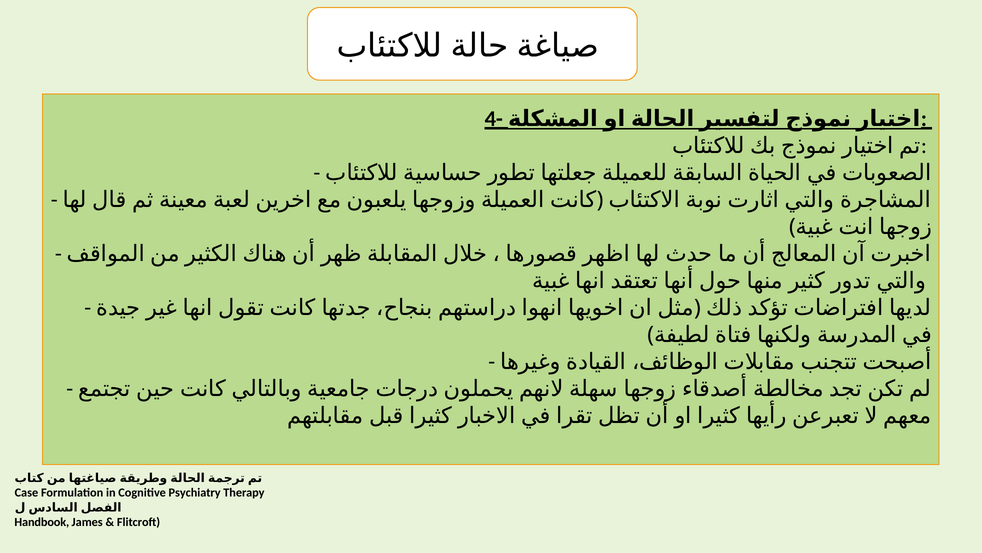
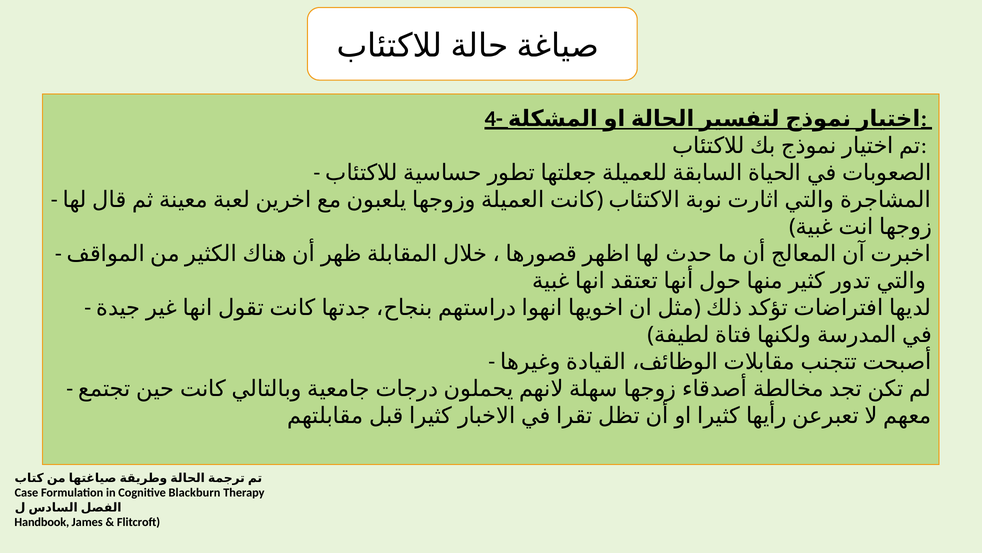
Psychiatry: Psychiatry -> Blackburn
